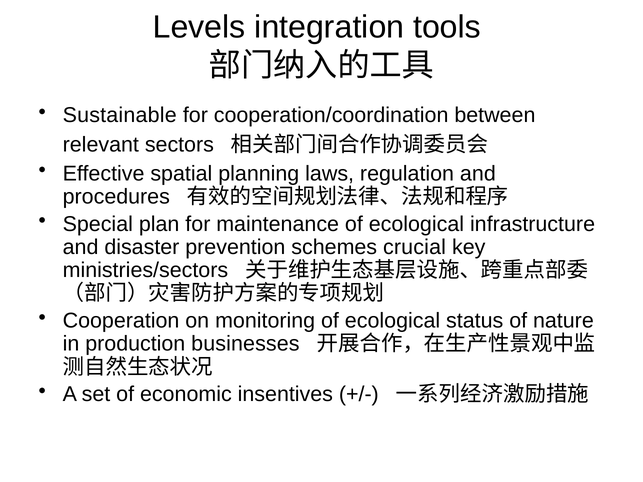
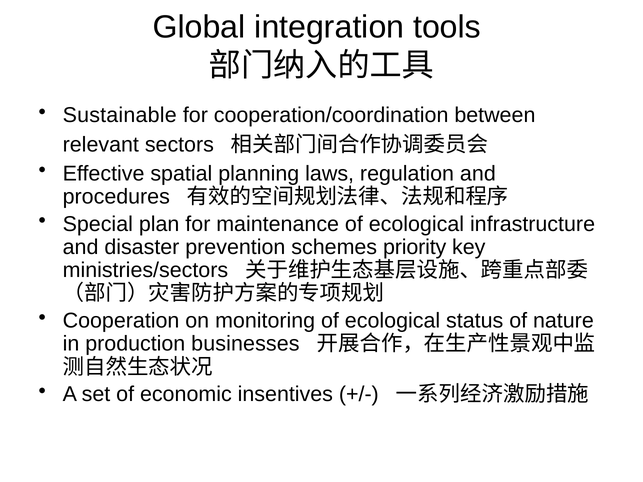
Levels: Levels -> Global
crucial: crucial -> priority
